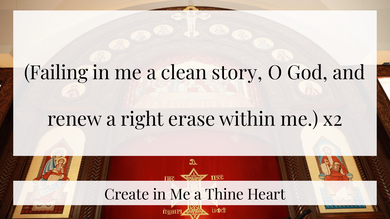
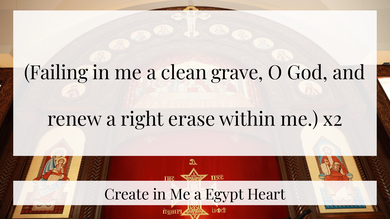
story: story -> grave
Thine: Thine -> Egypt
